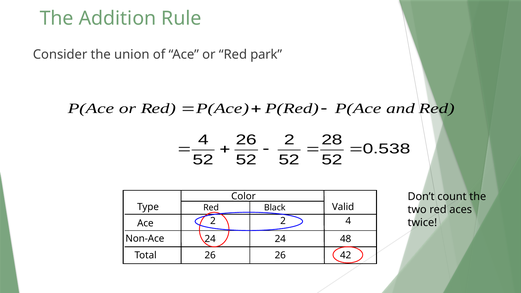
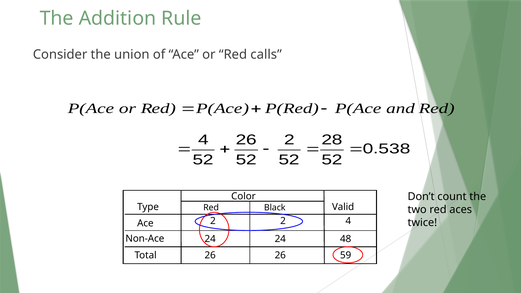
park: park -> calls
42: 42 -> 59
